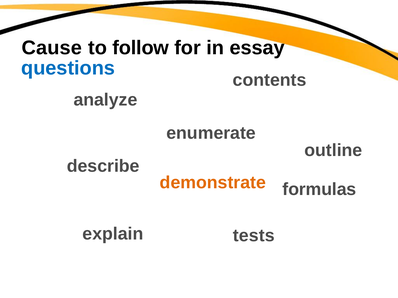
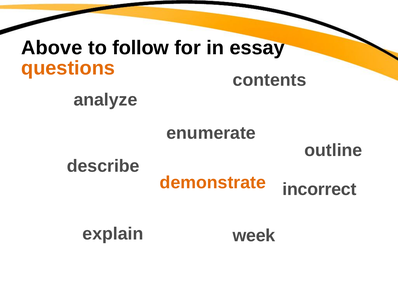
Cause: Cause -> Above
questions colour: blue -> orange
formulas: formulas -> incorrect
tests: tests -> week
